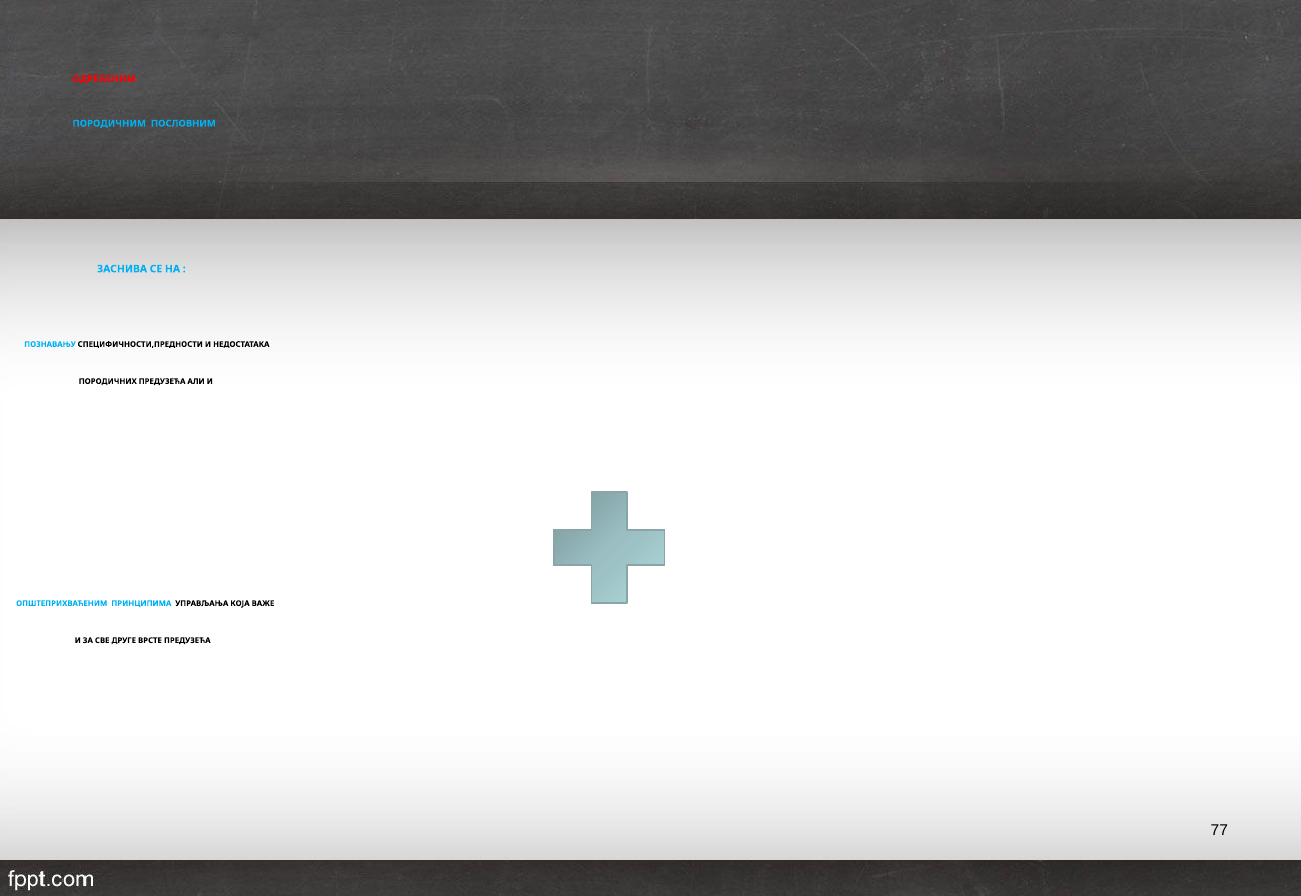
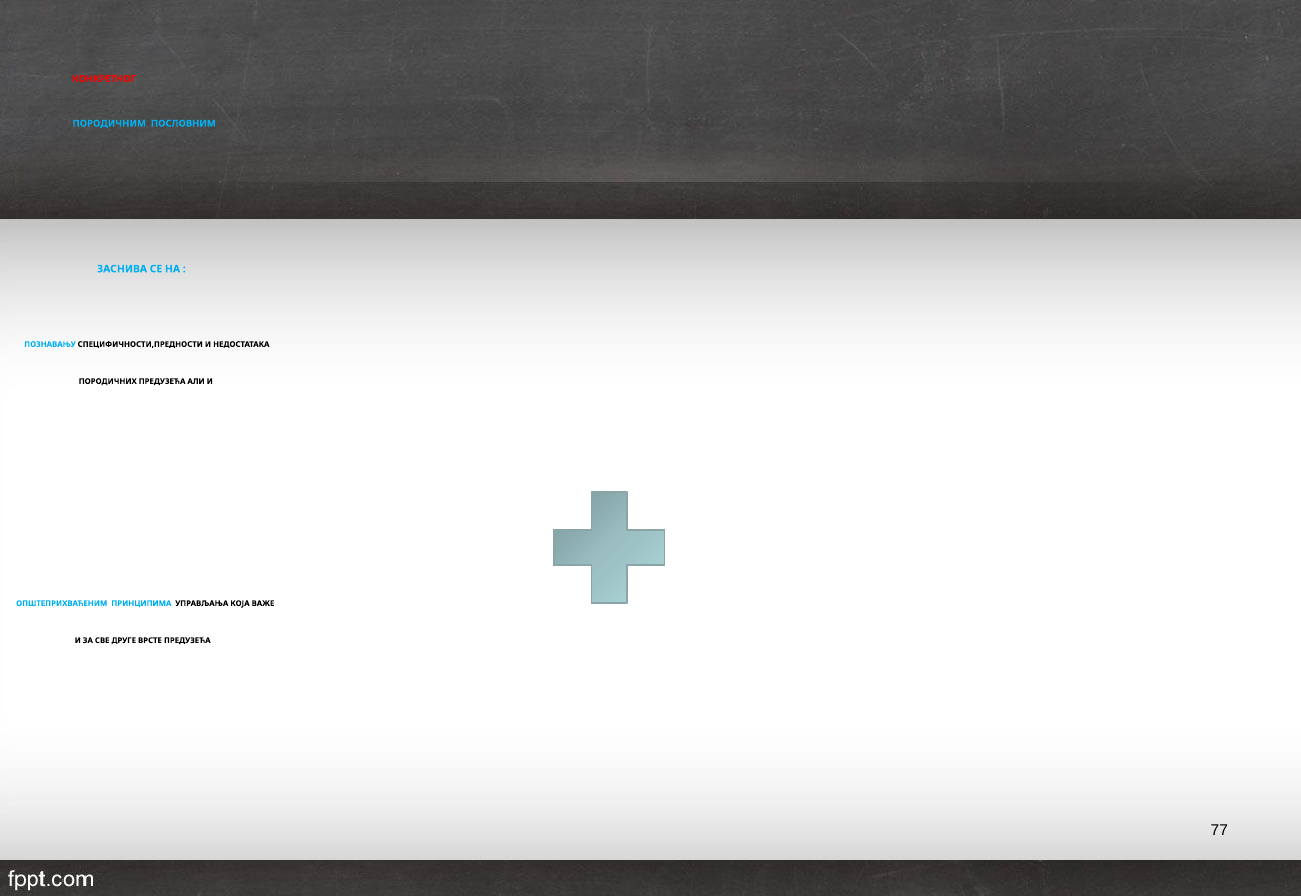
ОДРЕЂЕНИМ: ОДРЕЂЕНИМ -> КОНКРЕТНОГ
